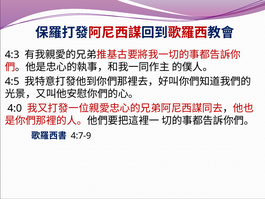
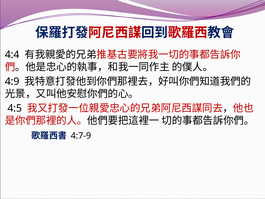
4:3: 4:3 -> 4:4
4:5: 4:5 -> 4:9
4:0: 4:0 -> 4:5
